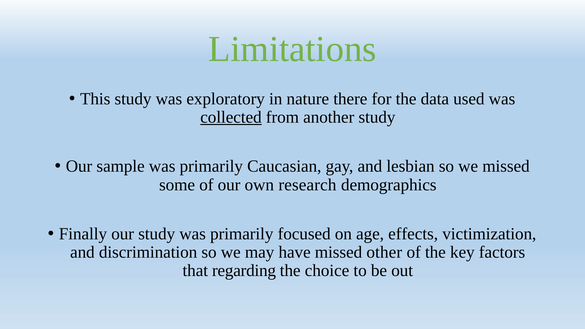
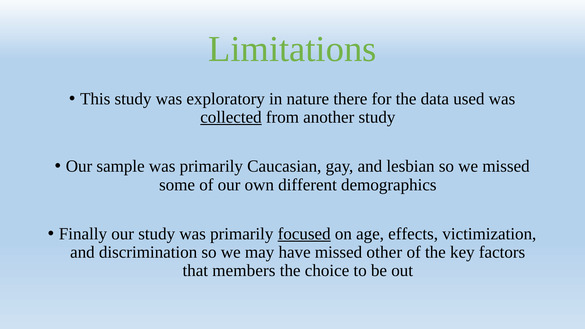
research: research -> different
focused underline: none -> present
regarding: regarding -> members
